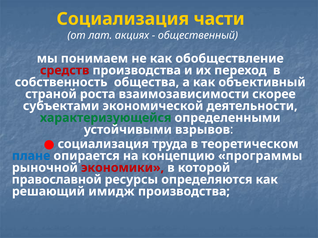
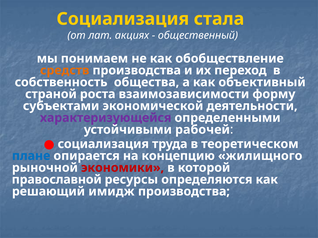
части: части -> стала
средств colour: red -> orange
скорее: скорее -> форму
характеризующейся colour: green -> purple
взрывов: взрывов -> рабочей
программы: программы -> жилищного
